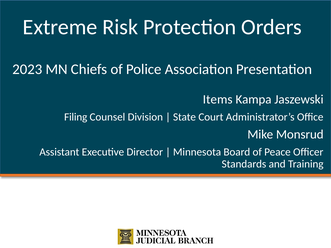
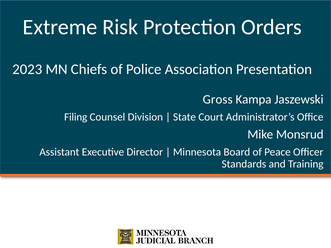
Items: Items -> Gross
